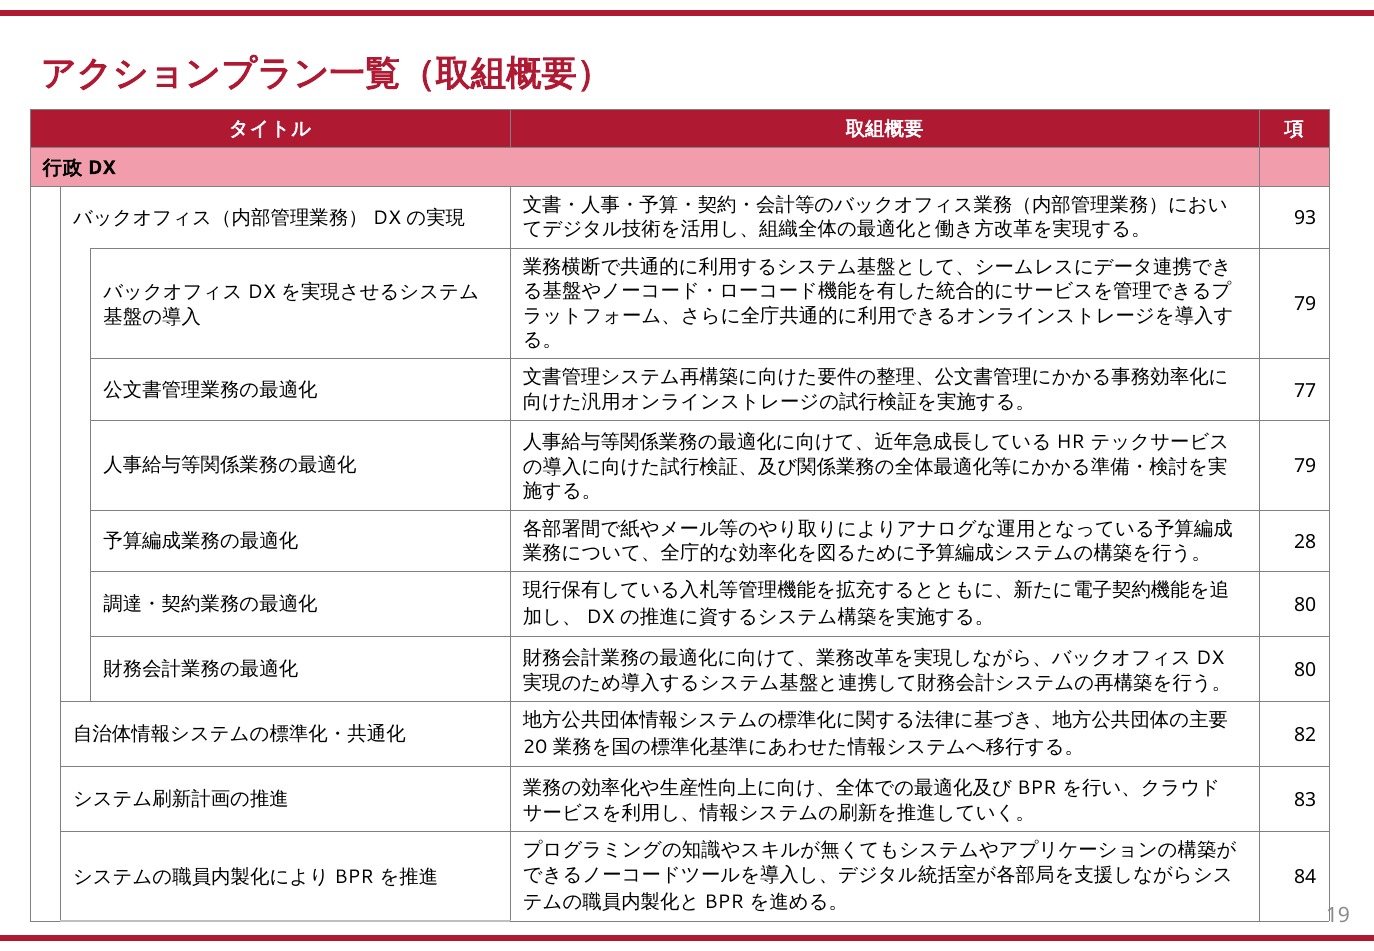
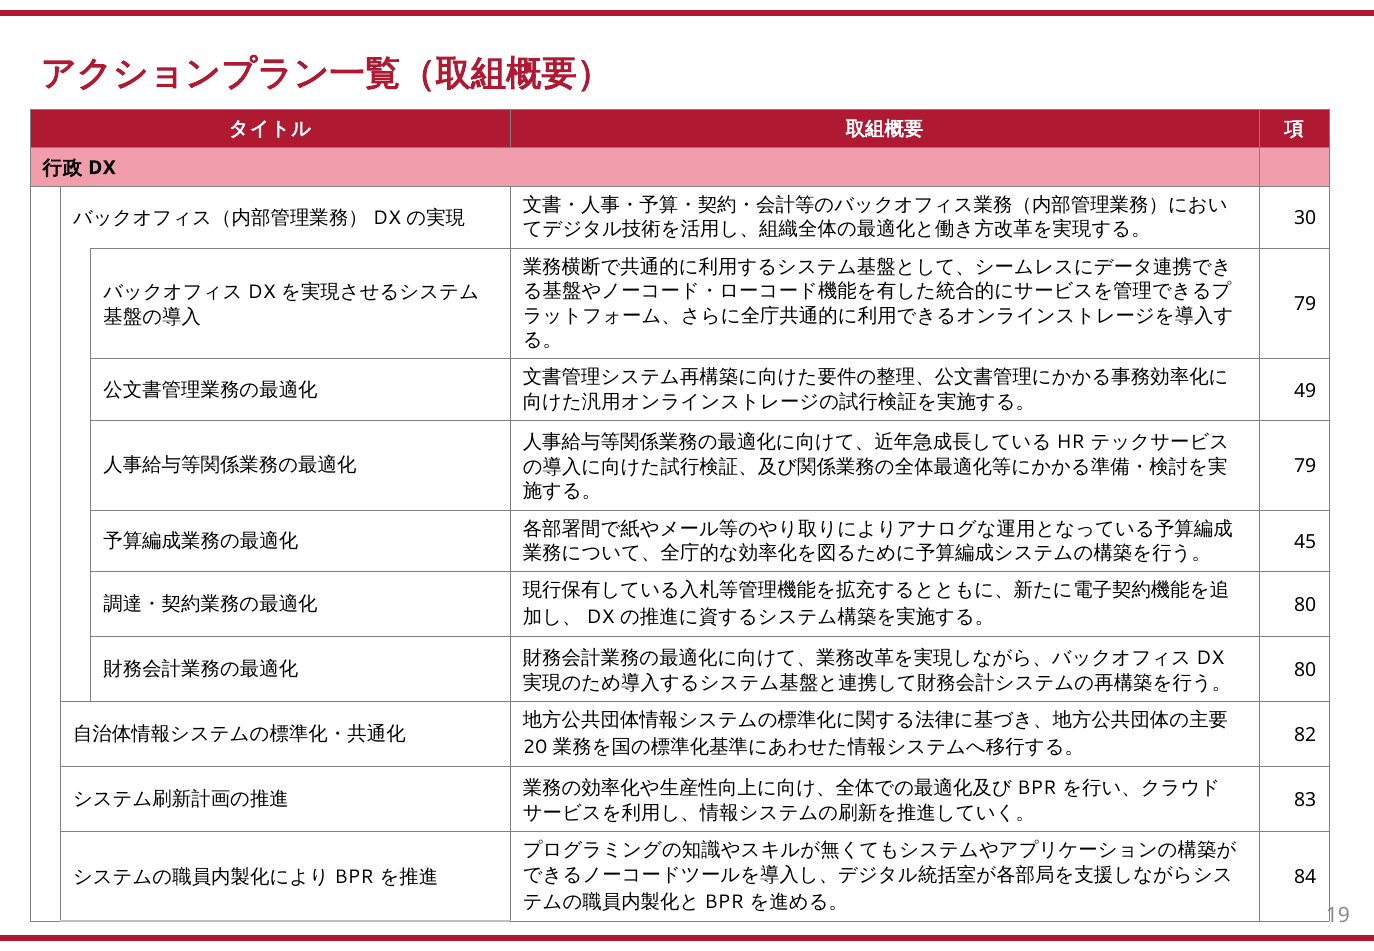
93: 93 -> 30
77: 77 -> 49
28: 28 -> 45
